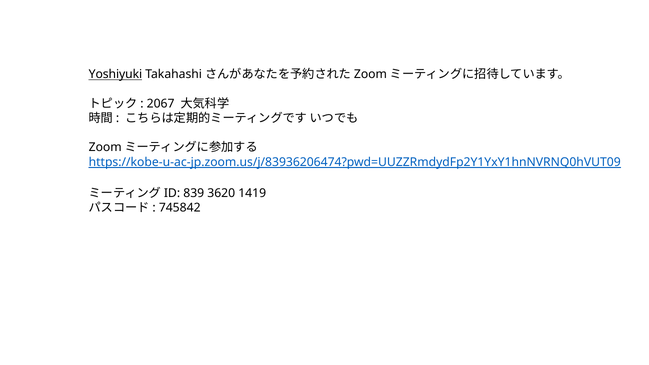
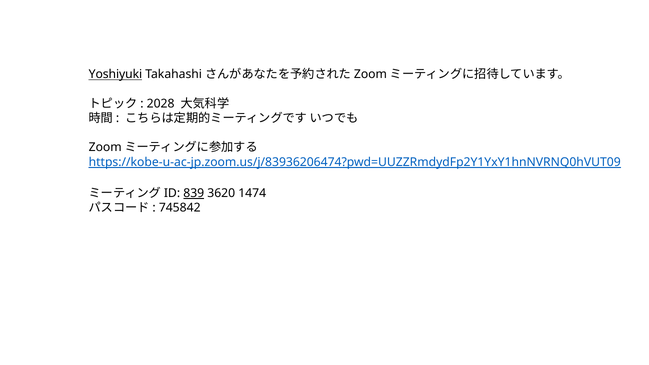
2067: 2067 -> 2028
839 underline: none -> present
1419: 1419 -> 1474
